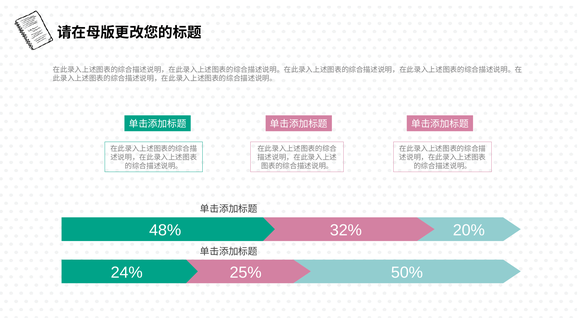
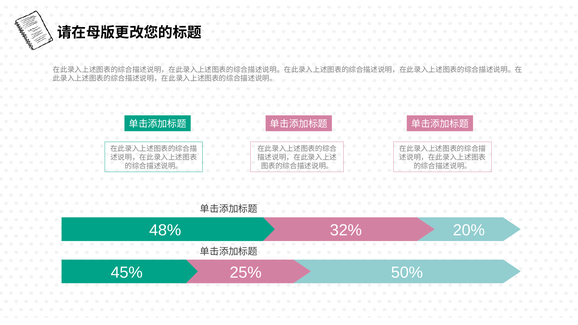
24%: 24% -> 45%
